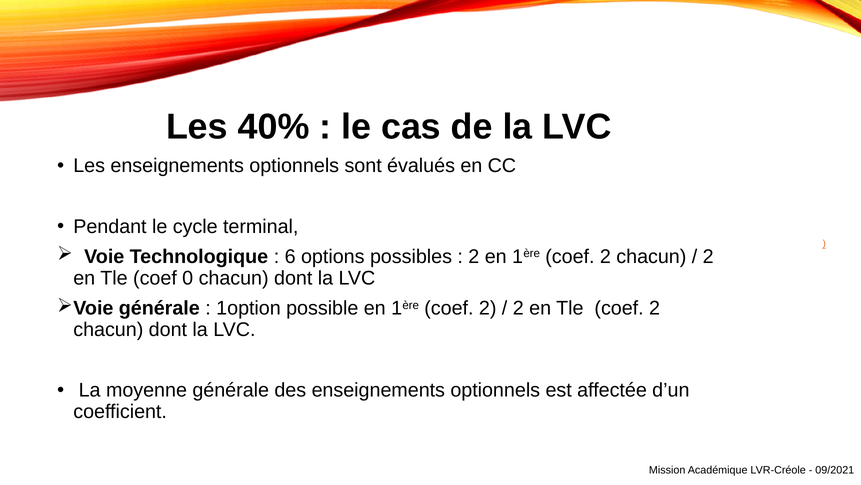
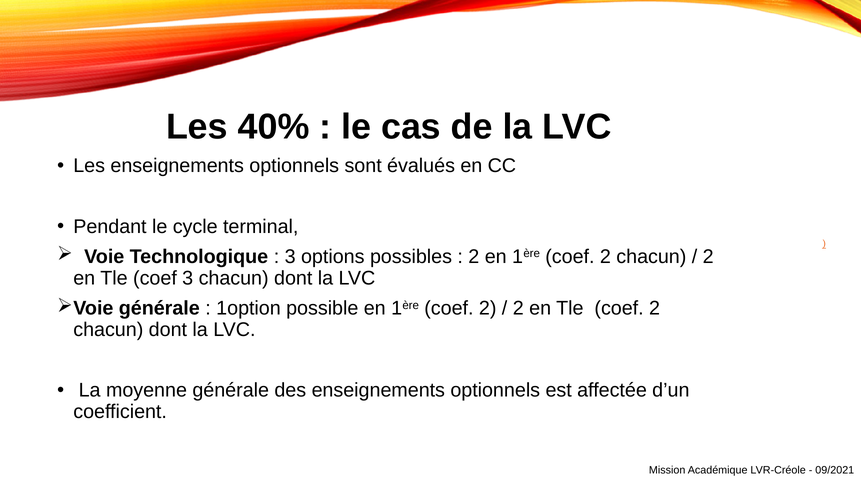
6 at (290, 256): 6 -> 3
coef 0: 0 -> 3
